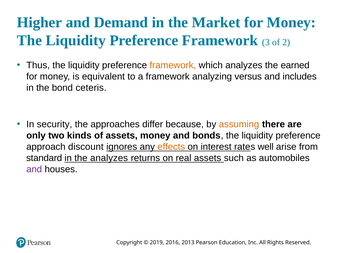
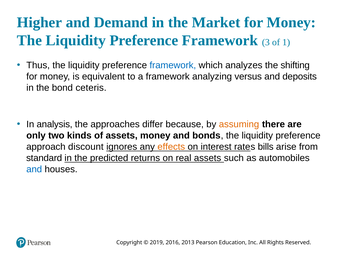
2: 2 -> 1
framework at (173, 65) colour: orange -> blue
earned: earned -> shifting
includes: includes -> deposits
security: security -> analysis
well: well -> bills
the analyzes: analyzes -> predicted
and at (34, 170) colour: purple -> blue
